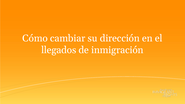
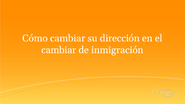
llegados at (59, 50): llegados -> cambiar
